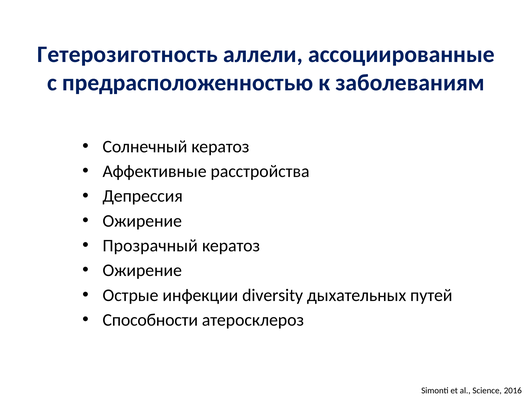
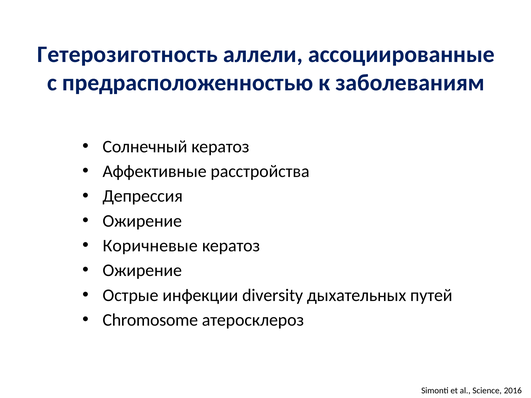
Прозрачный: Прозрачный -> Коричневые
Способности: Способности -> Chromosome
